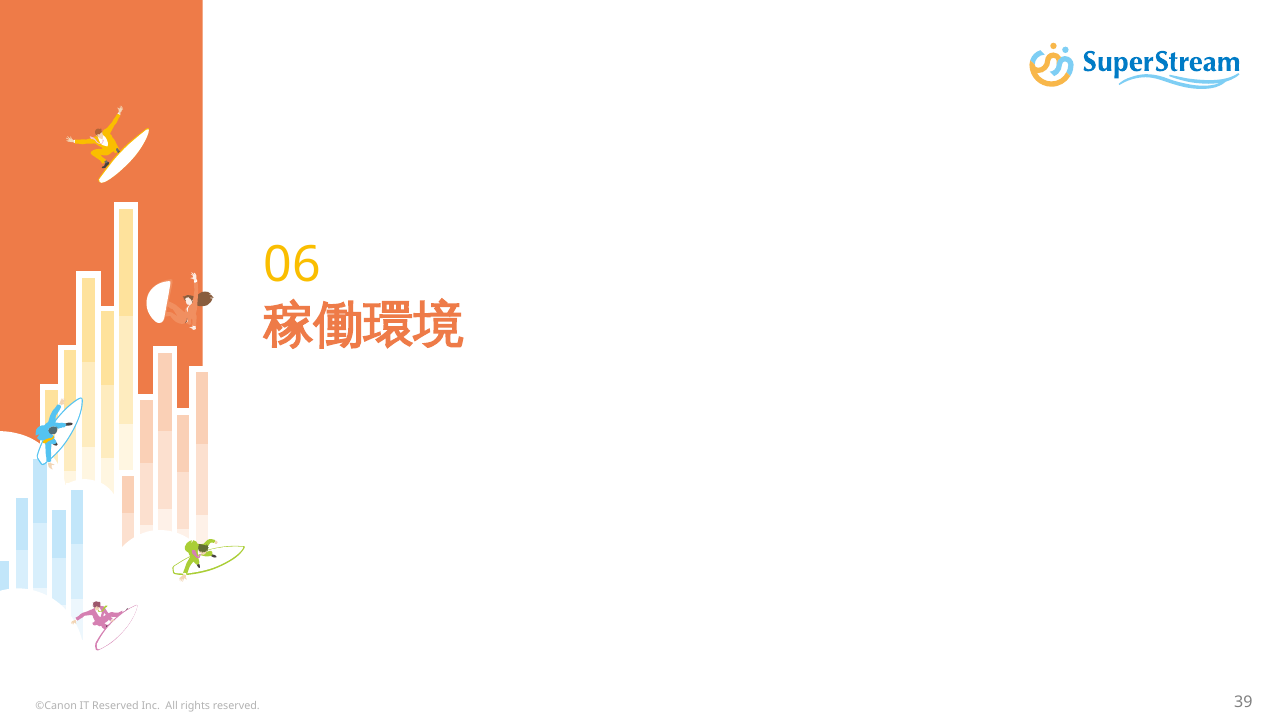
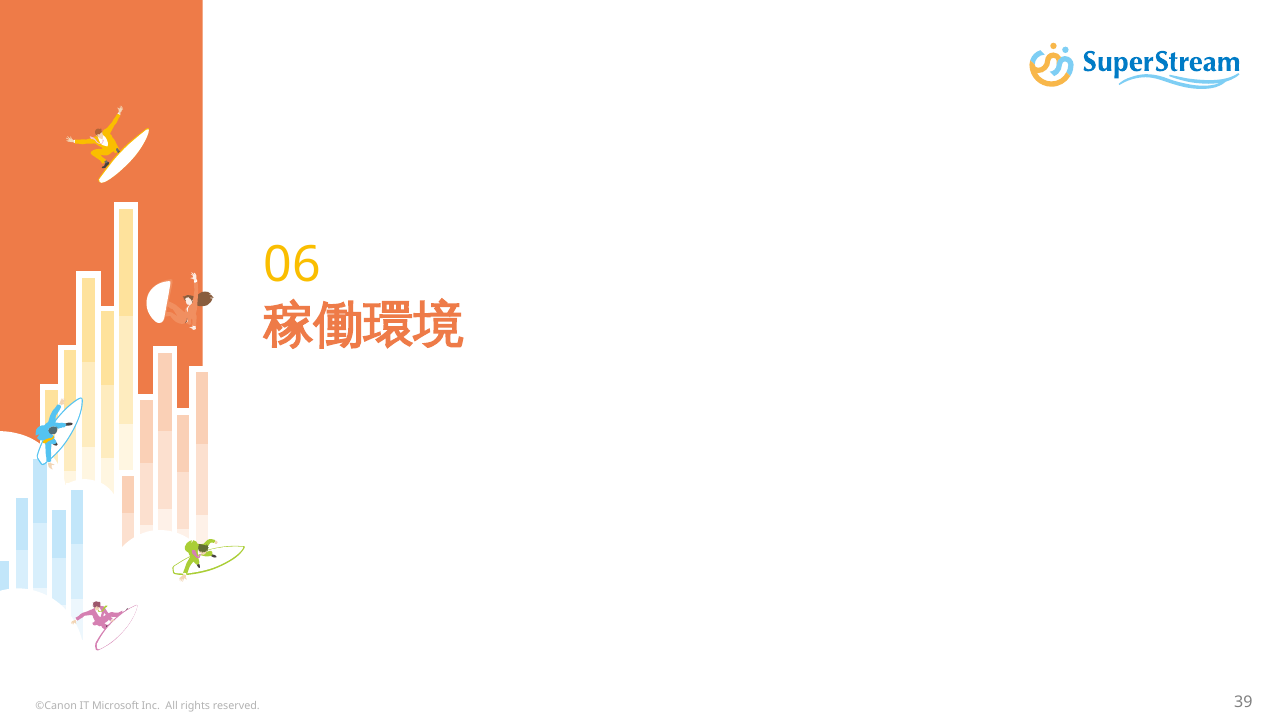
IT Reserved: Reserved -> Microsoft
